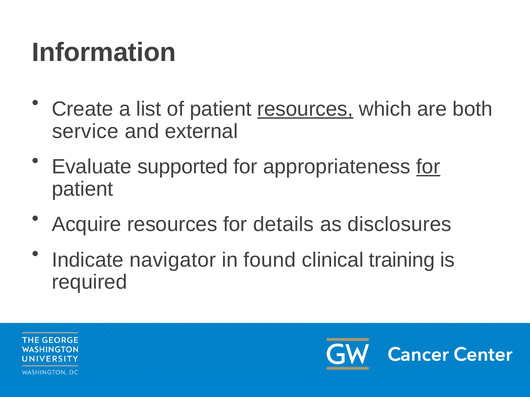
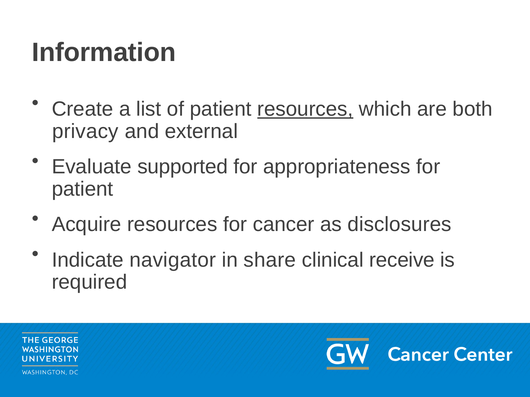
service: service -> privacy
for at (428, 167) underline: present -> none
details: details -> cancer
found: found -> share
training: training -> receive
